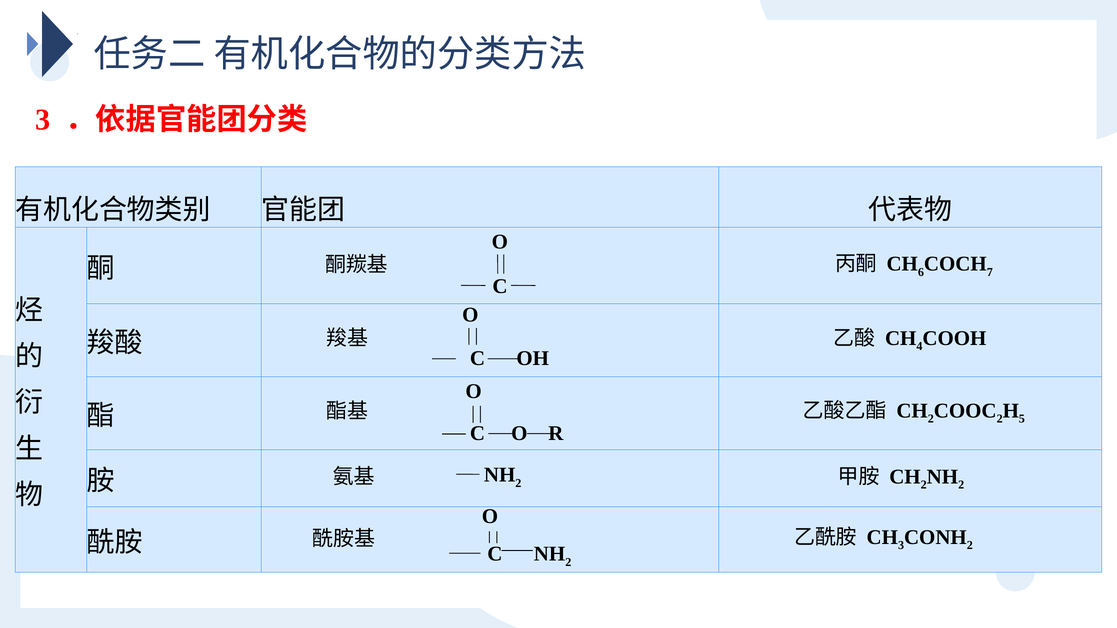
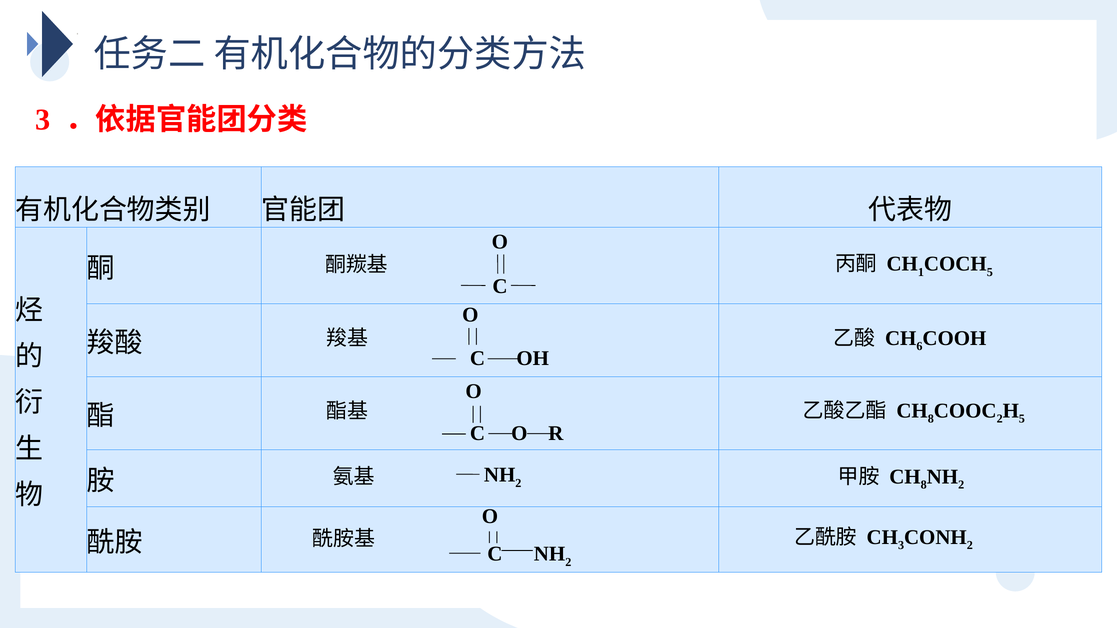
6: 6 -> 1
7 at (990, 272): 7 -> 5
4: 4 -> 6
2 at (931, 419): 2 -> 8
2 at (924, 485): 2 -> 8
